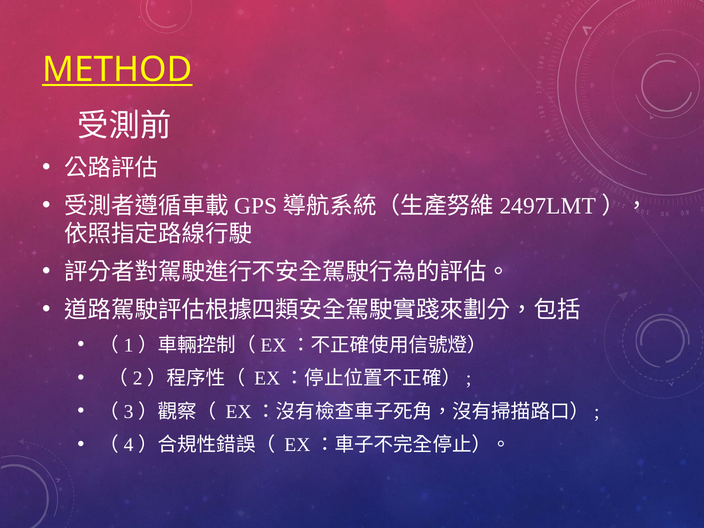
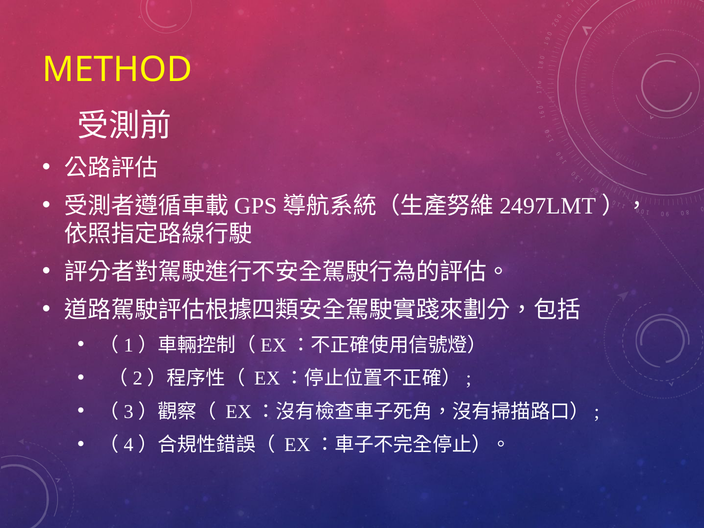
METHOD underline: present -> none
